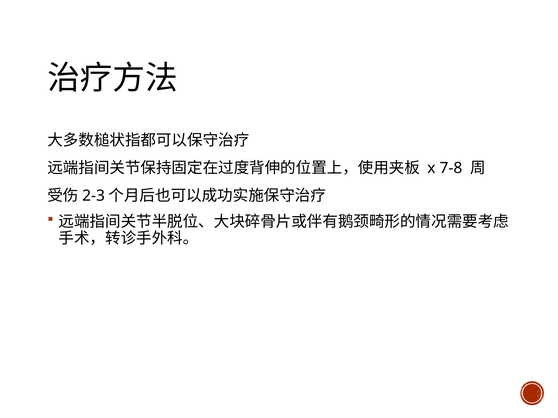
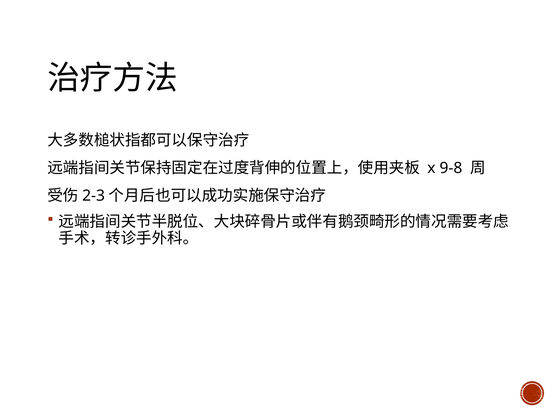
7-8: 7-8 -> 9-8
